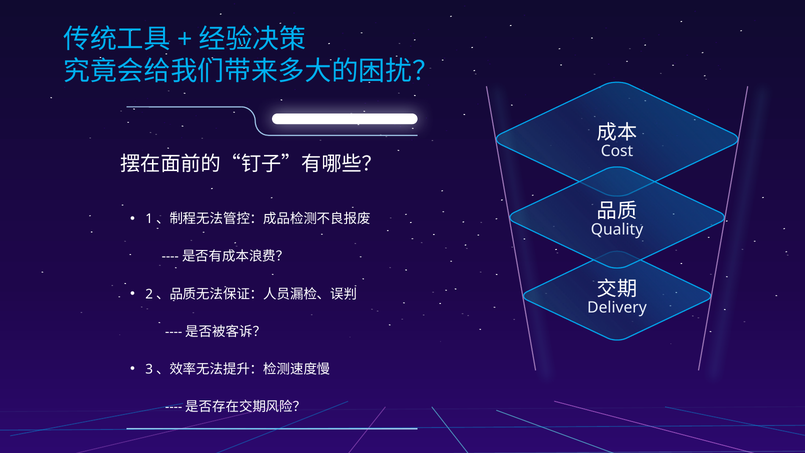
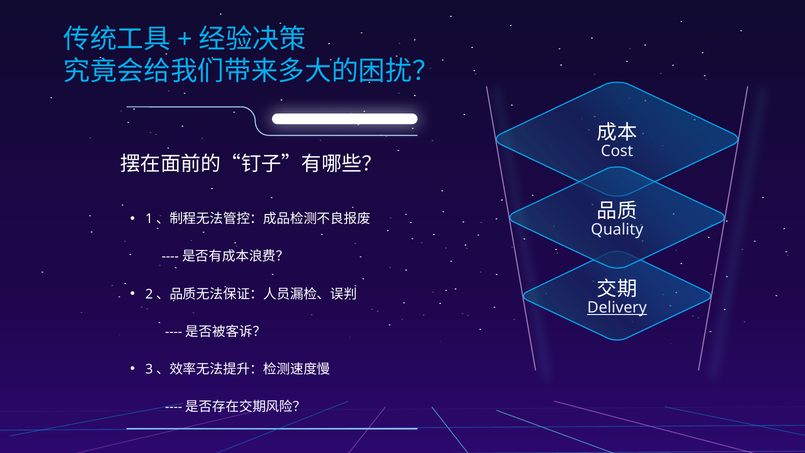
Delivery underline: none -> present
